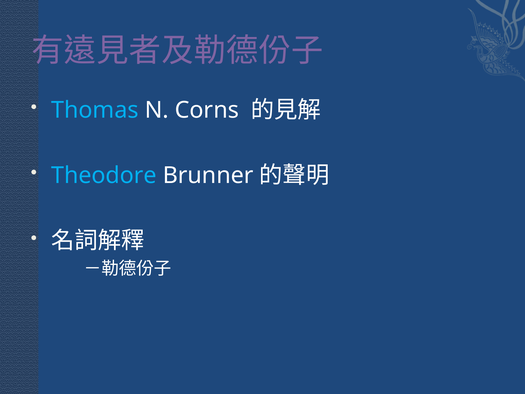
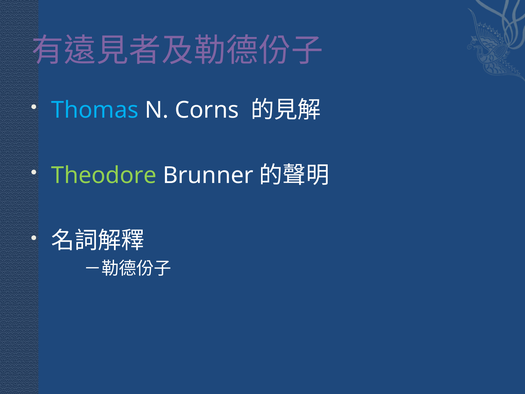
Theodore colour: light blue -> light green
